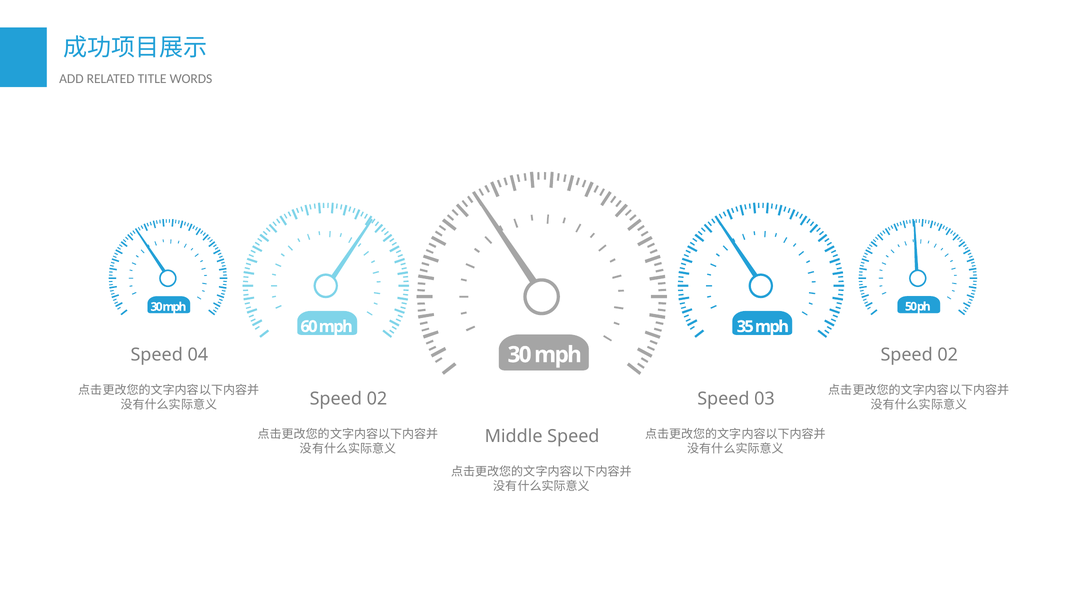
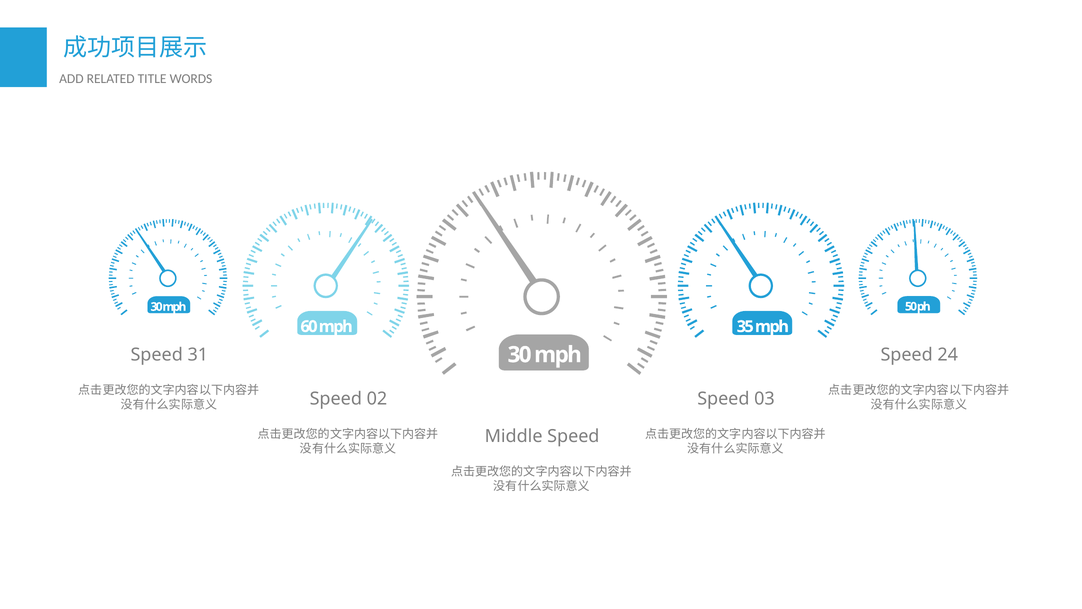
04: 04 -> 31
02 at (948, 355): 02 -> 24
